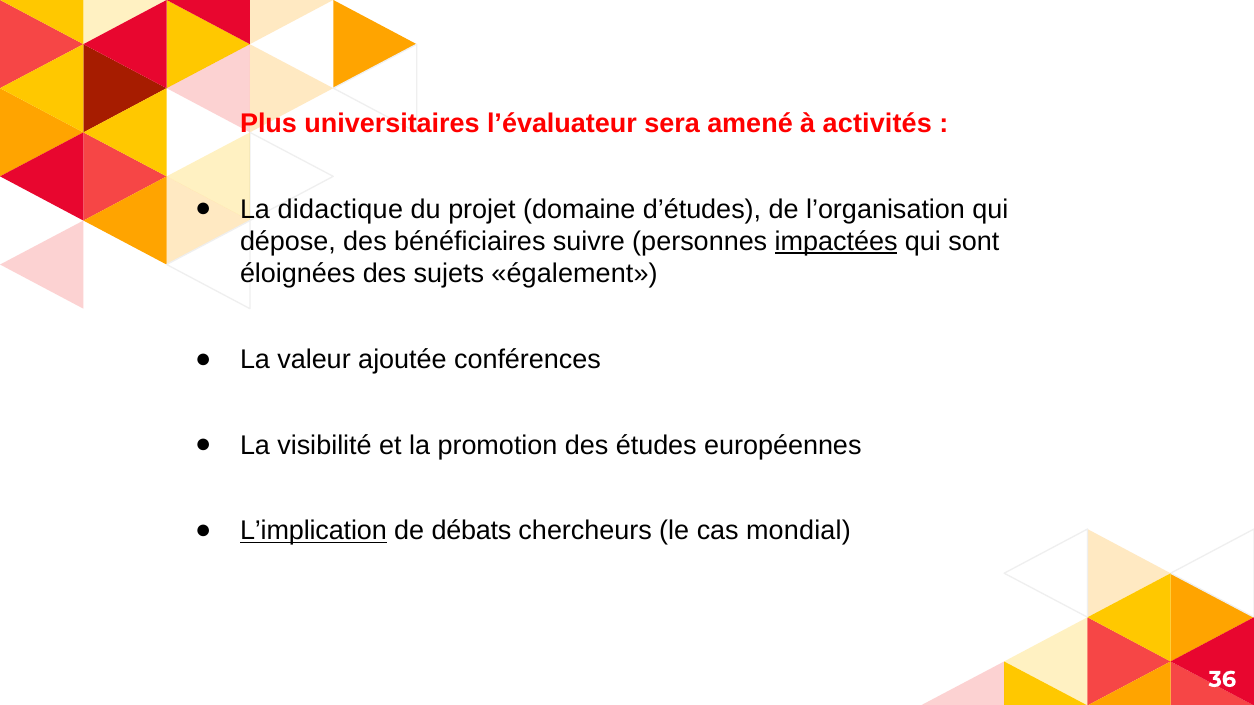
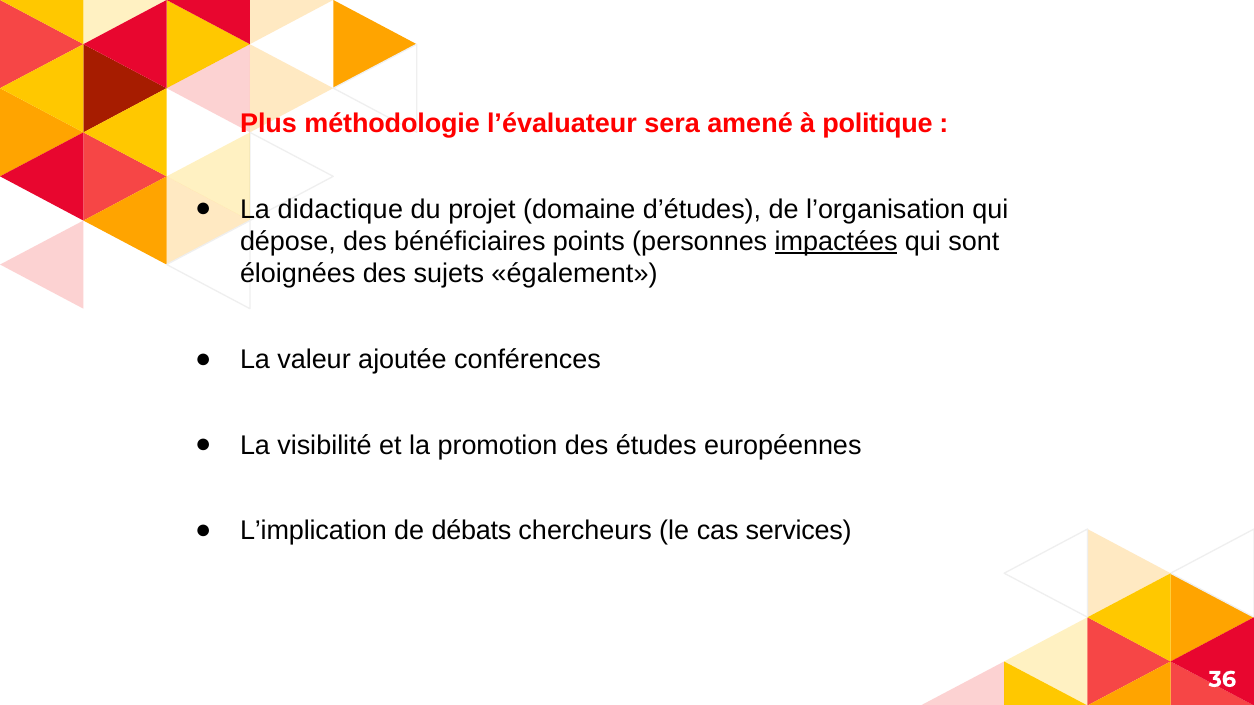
universitaires: universitaires -> méthodologie
activités: activités -> politique
suivre: suivre -> points
L’implication underline: present -> none
mondial: mondial -> services
